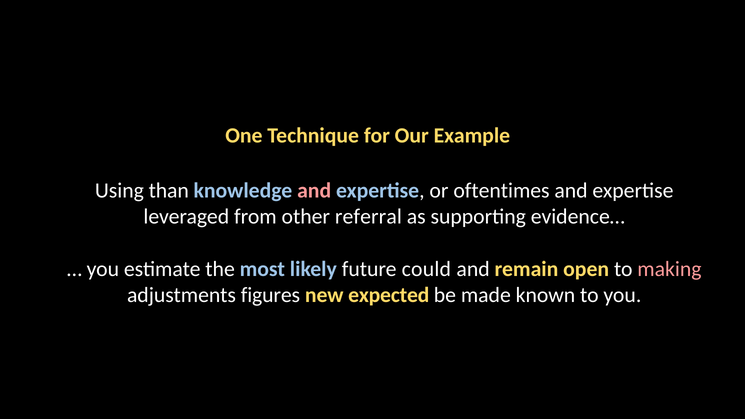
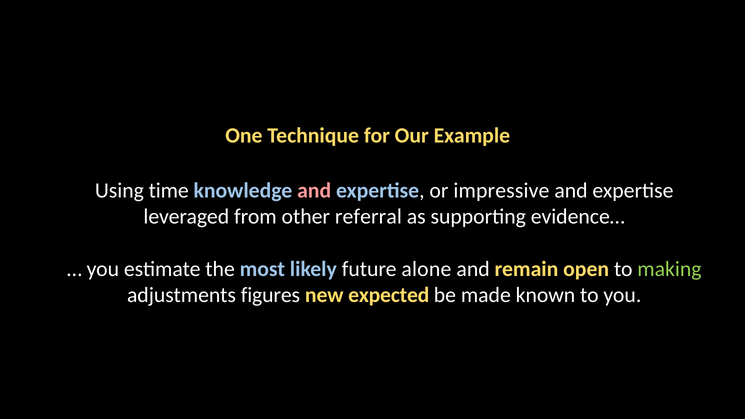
than: than -> time
oftentimes: oftentimes -> impressive
could: could -> alone
making colour: pink -> light green
